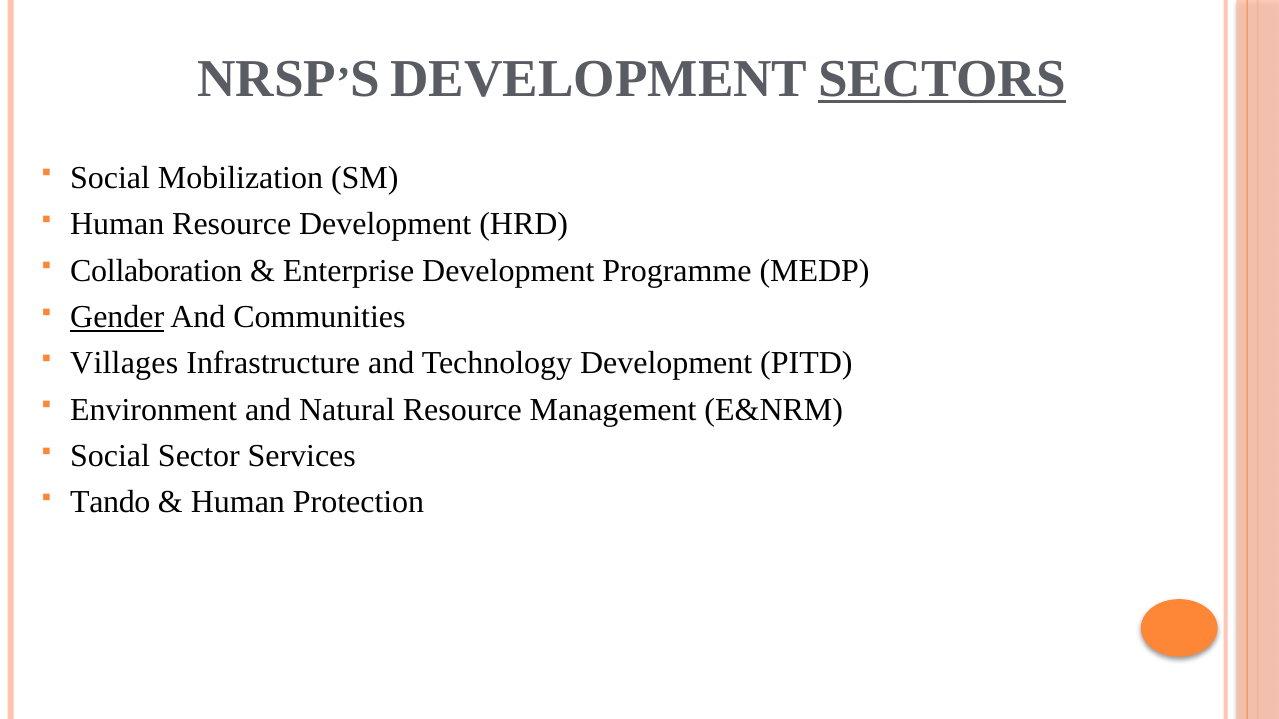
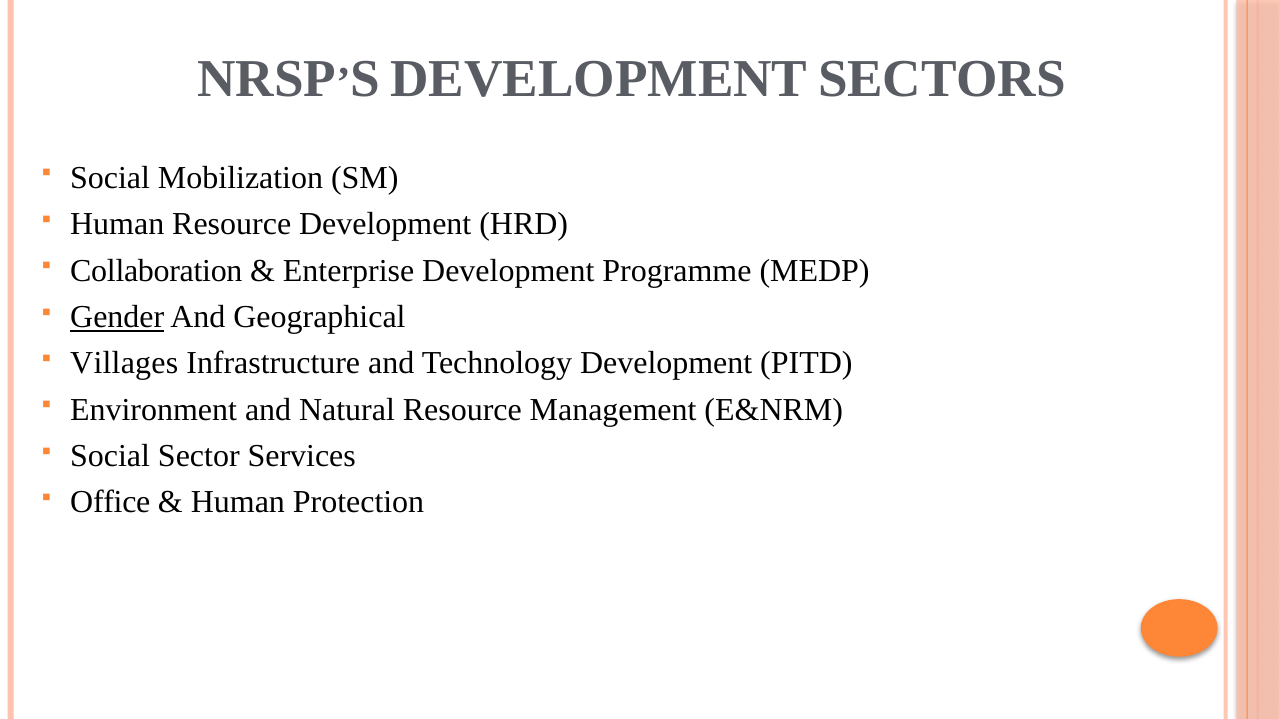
SECTORS underline: present -> none
Communities: Communities -> Geographical
Tando: Tando -> Office
